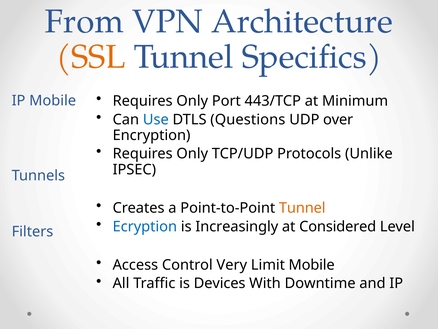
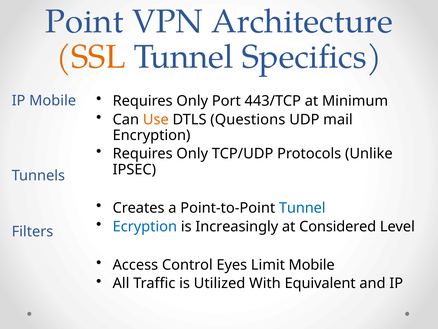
From: From -> Point
Use colour: blue -> orange
over: over -> mail
Tunnel at (302, 208) colour: orange -> blue
Very: Very -> Eyes
Devices: Devices -> Utilized
Downtime: Downtime -> Equivalent
